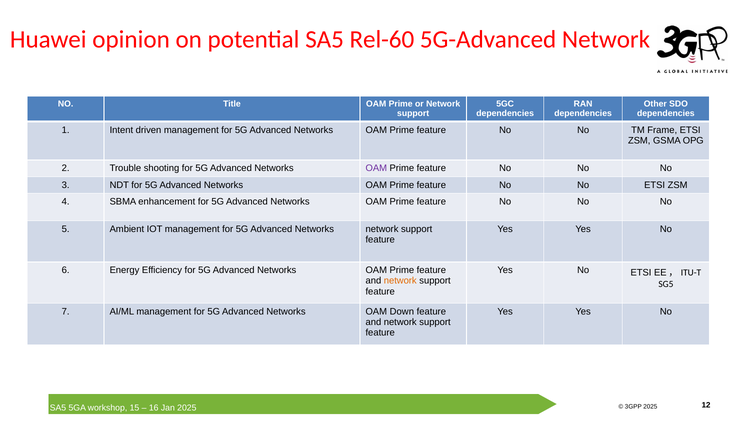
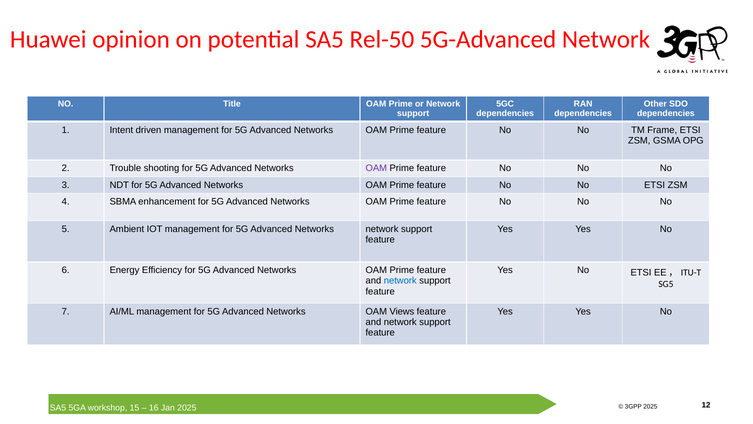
Rel-60: Rel-60 -> Rel-50
network at (400, 281) colour: orange -> blue
Down: Down -> Views
